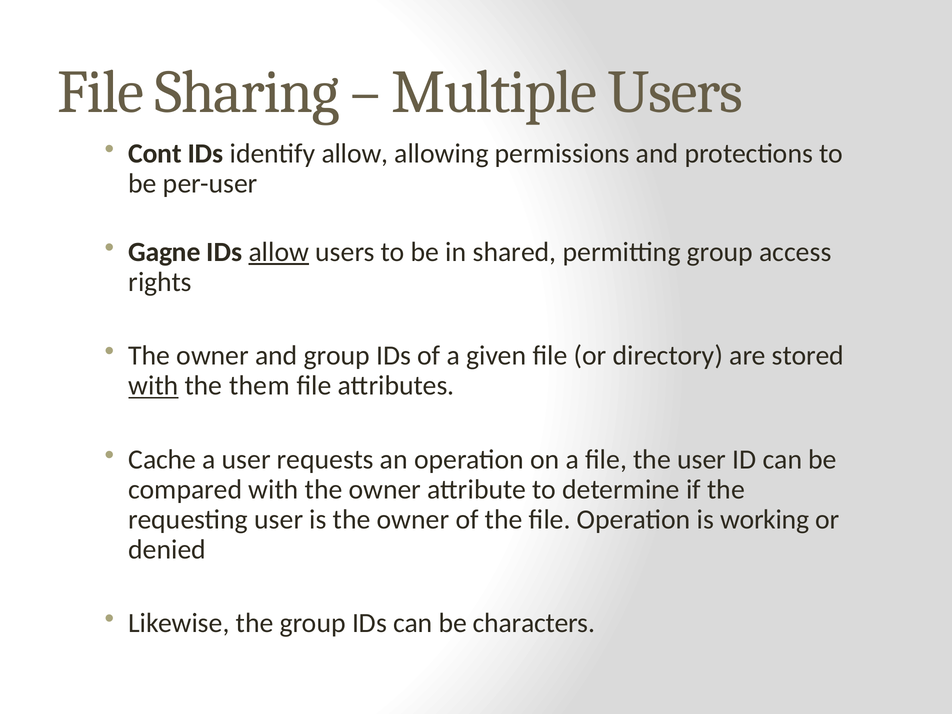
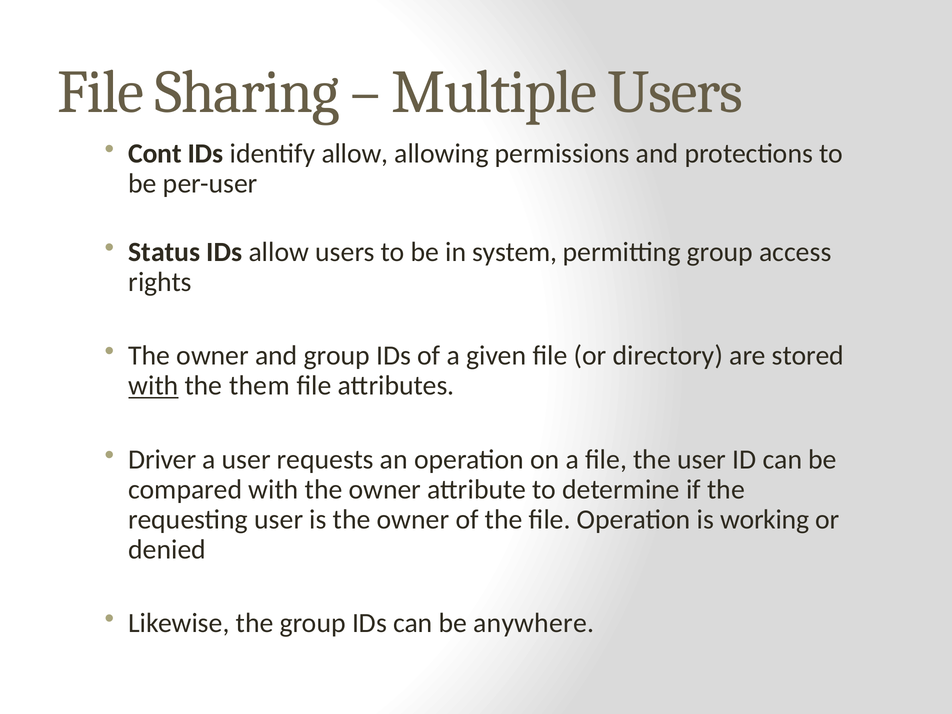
Gagne: Gagne -> Status
allow at (279, 252) underline: present -> none
shared: shared -> system
Cache: Cache -> Driver
characters: characters -> anywhere
